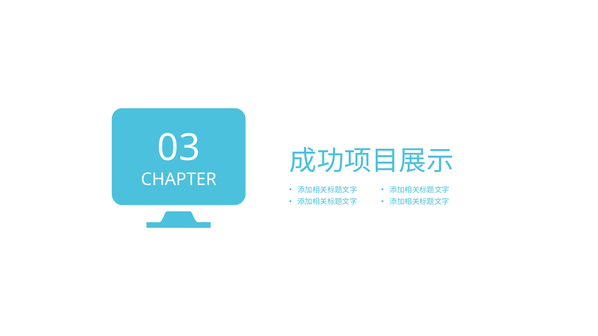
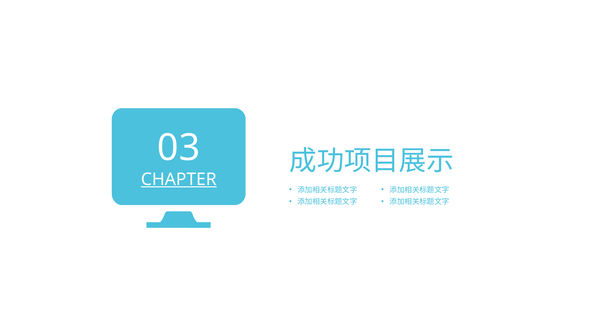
CHAPTER underline: none -> present
